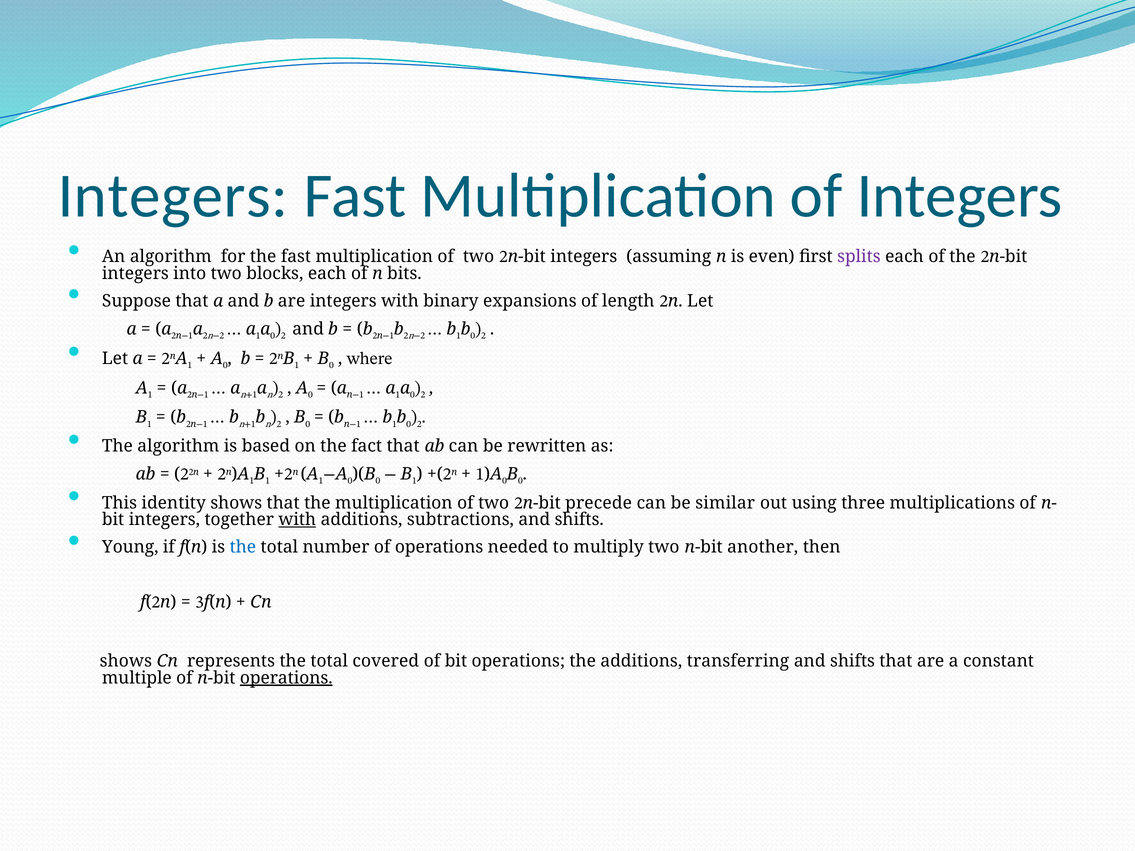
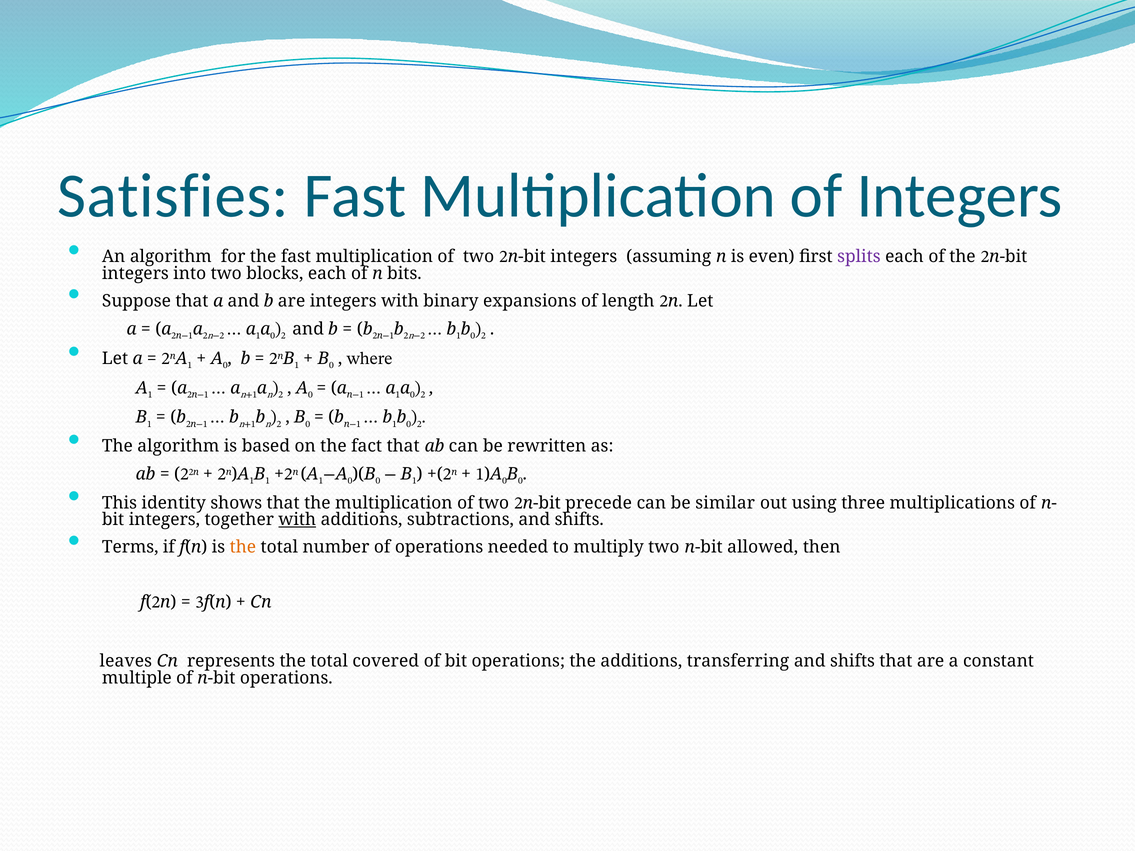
Integers at (173, 196): Integers -> Satisfies
Young: Young -> Terms
the at (243, 547) colour: blue -> orange
another: another -> allowed
shows at (126, 661): shows -> leaves
operations at (286, 678) underline: present -> none
